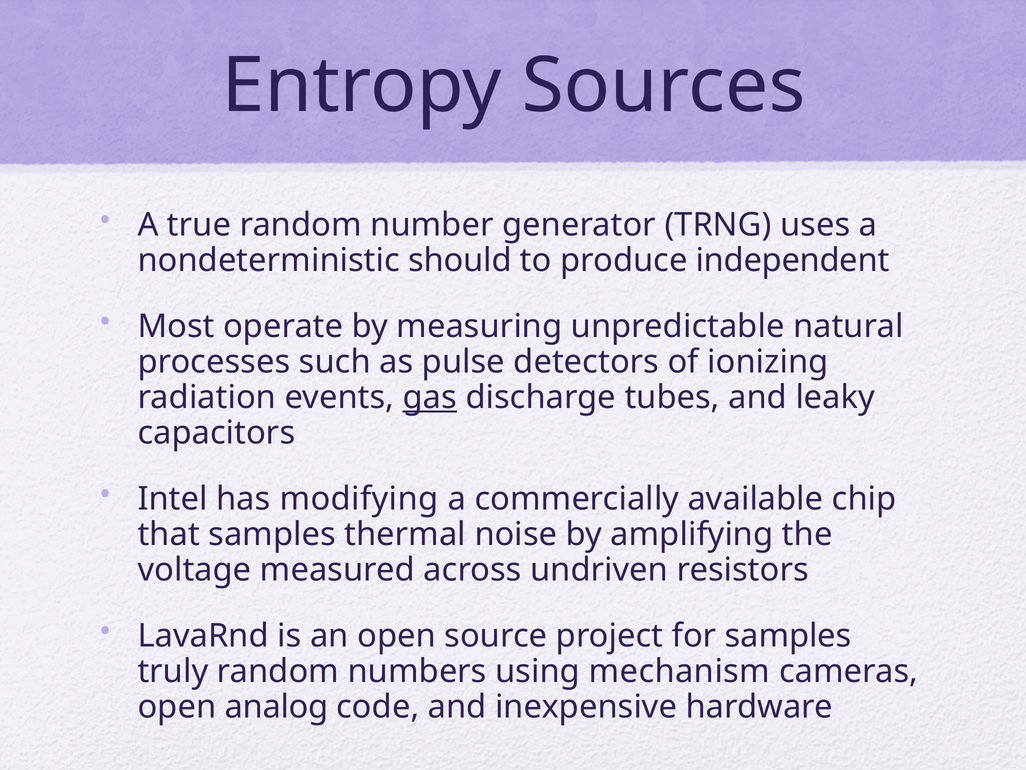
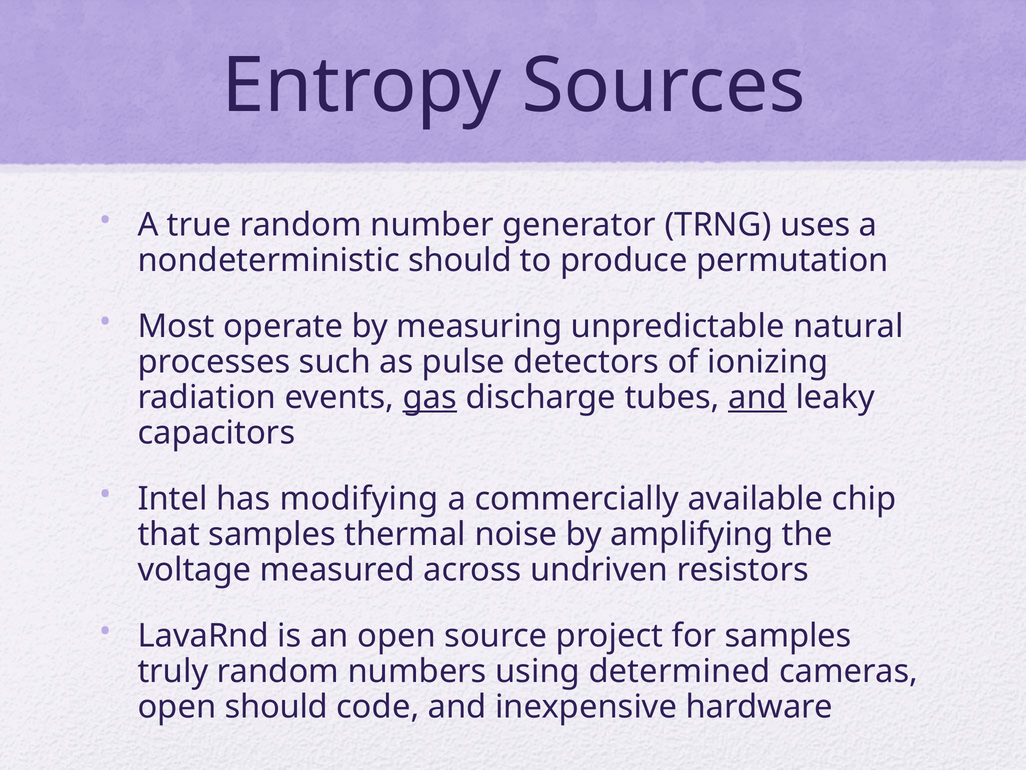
independent: independent -> permutation
and at (758, 397) underline: none -> present
mechanism: mechanism -> determined
open analog: analog -> should
